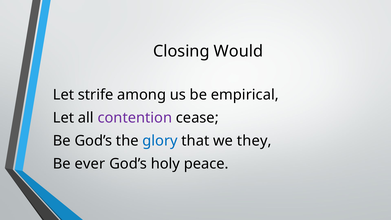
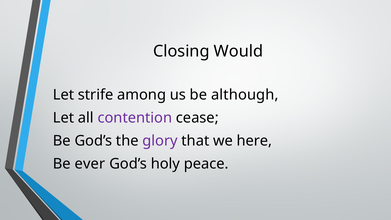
empirical: empirical -> although
glory colour: blue -> purple
they: they -> here
